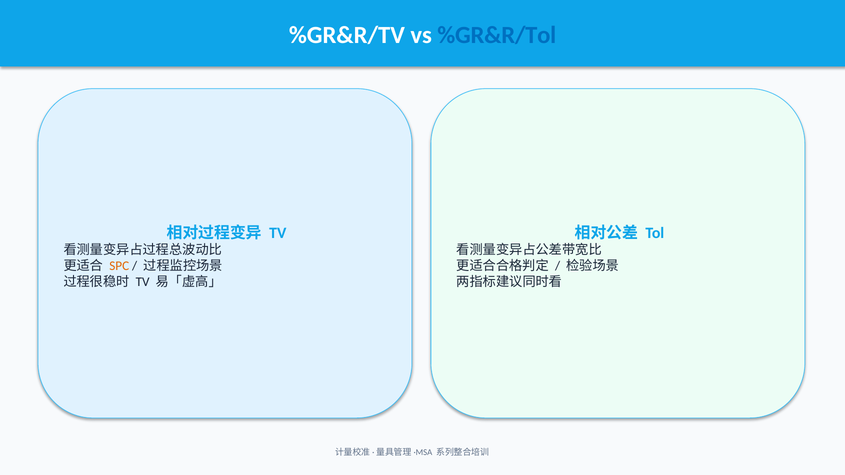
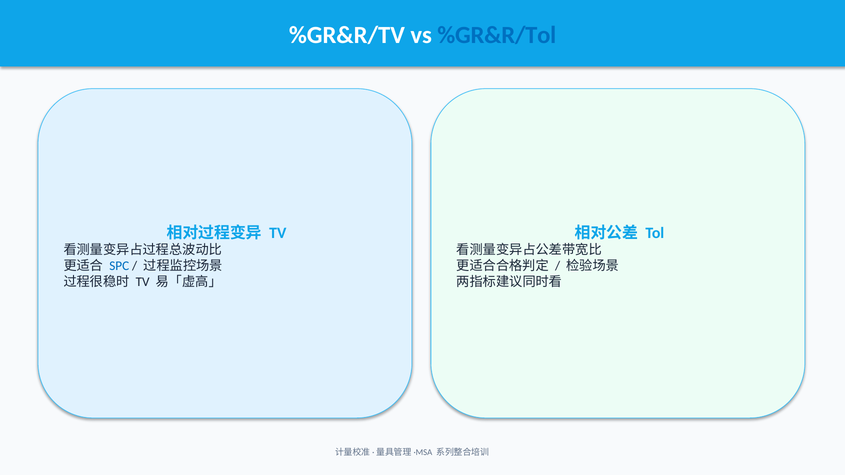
SPC colour: orange -> blue
